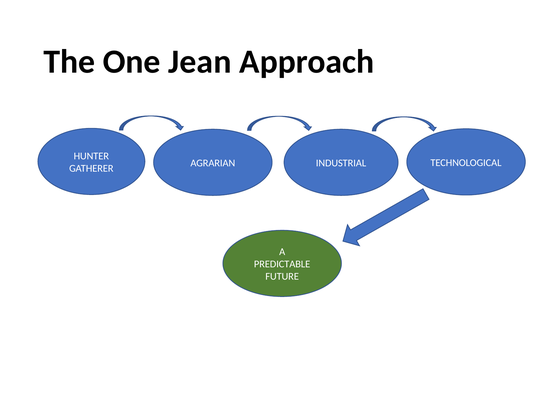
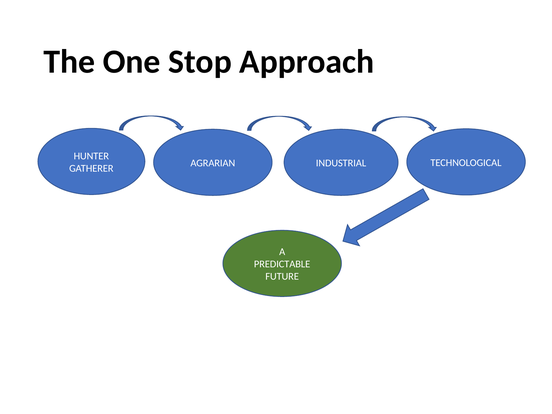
Jean: Jean -> Stop
